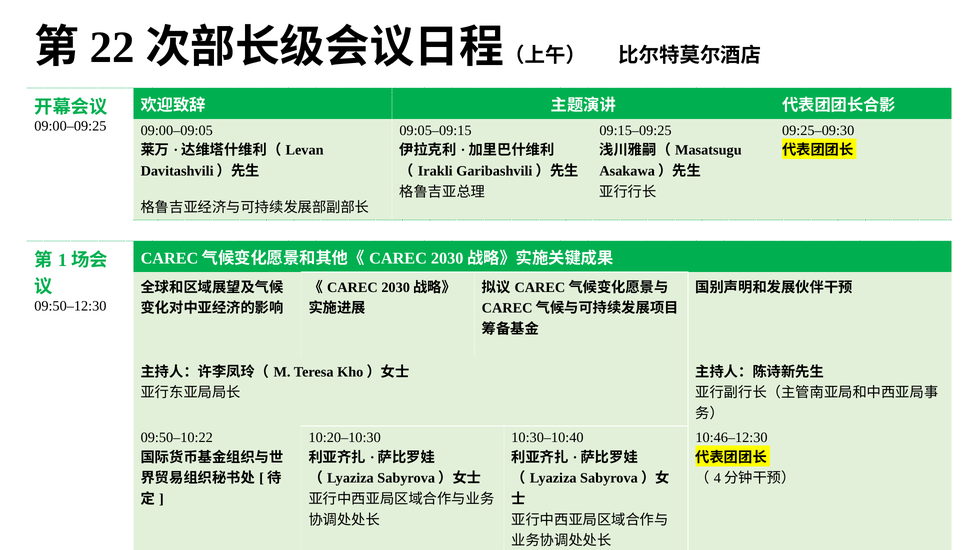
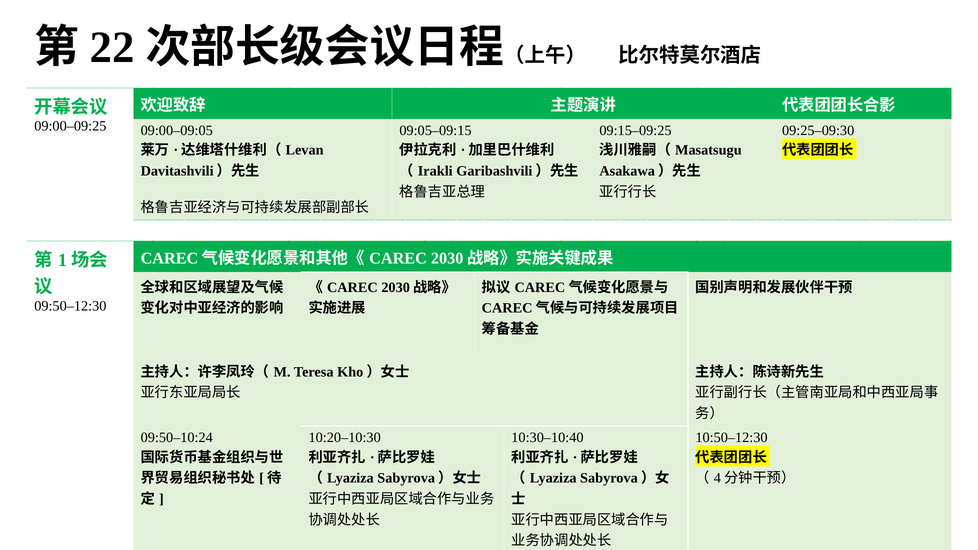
09:50–10:22: 09:50–10:22 -> 09:50–10:24
10:46–12:30: 10:46–12:30 -> 10:50–12:30
